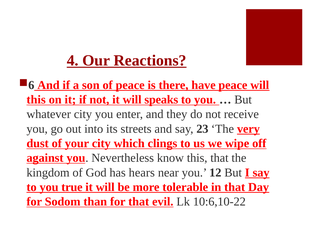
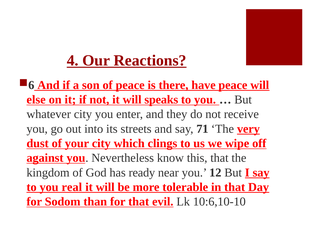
this at (36, 100): this -> else
23: 23 -> 71
hears: hears -> ready
true: true -> real
10:6,10-22: 10:6,10-22 -> 10:6,10-10
